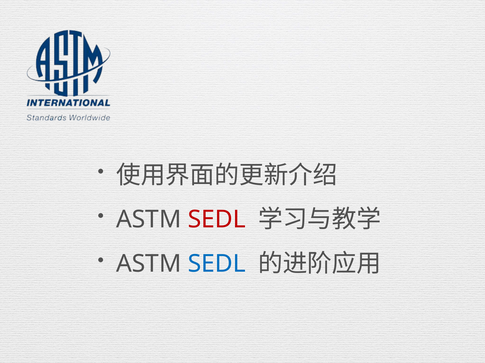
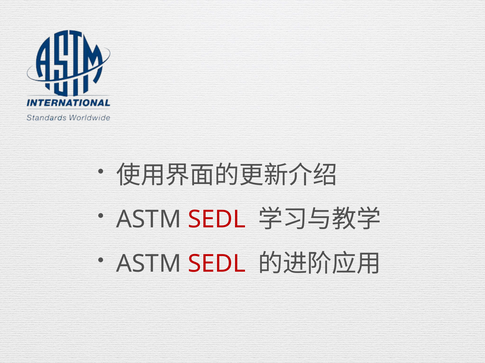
SEDL at (217, 264) colour: blue -> red
